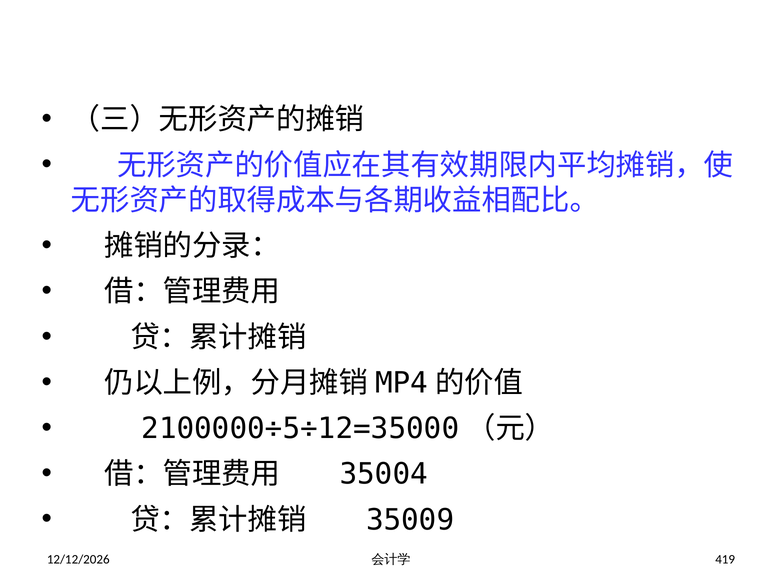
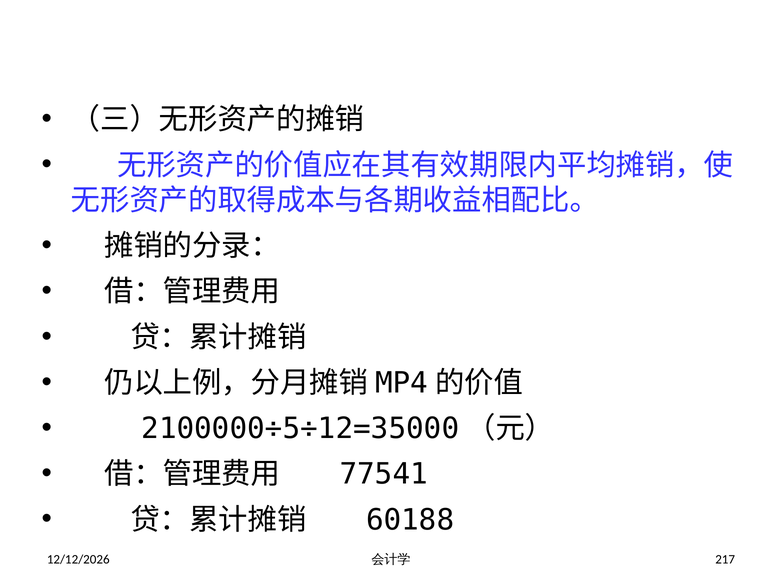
35004: 35004 -> 77541
35009: 35009 -> 60188
419: 419 -> 217
